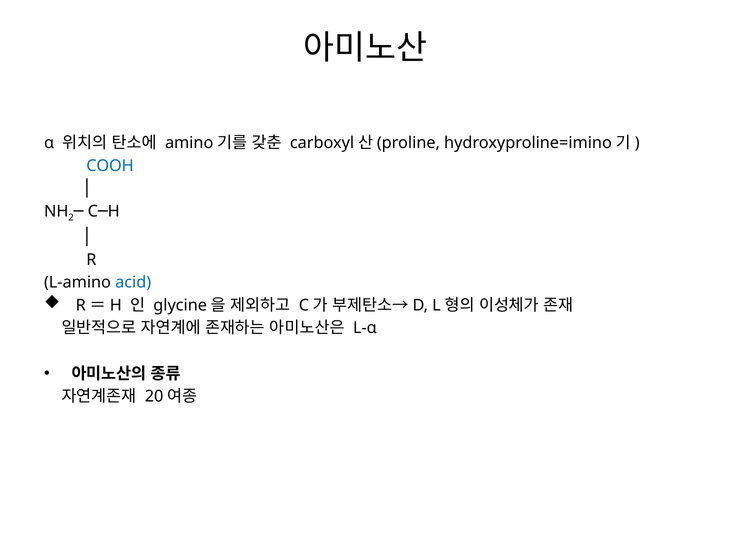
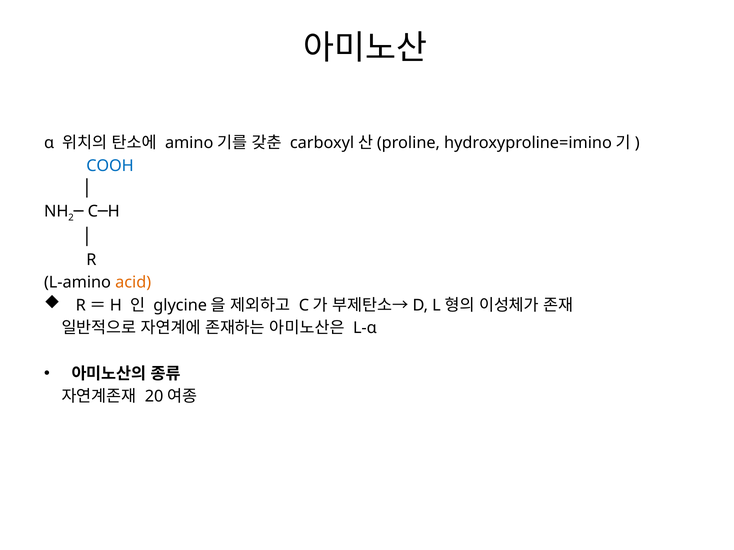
acid colour: blue -> orange
